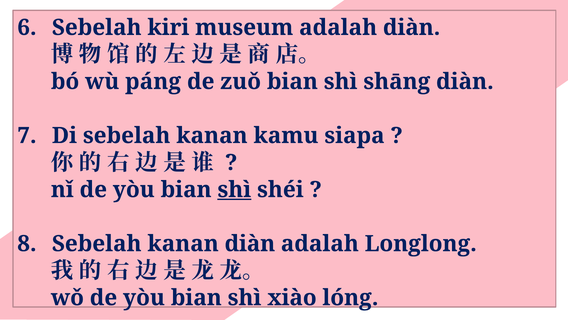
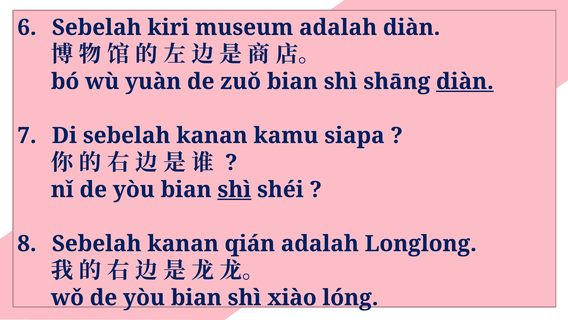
páng: páng -> yuàn
diàn at (465, 81) underline: none -> present
kanan diàn: diàn -> qián
